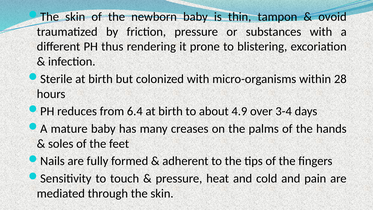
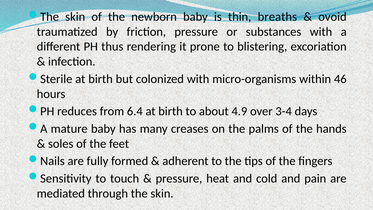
tampon: tampon -> breaths
28: 28 -> 46
